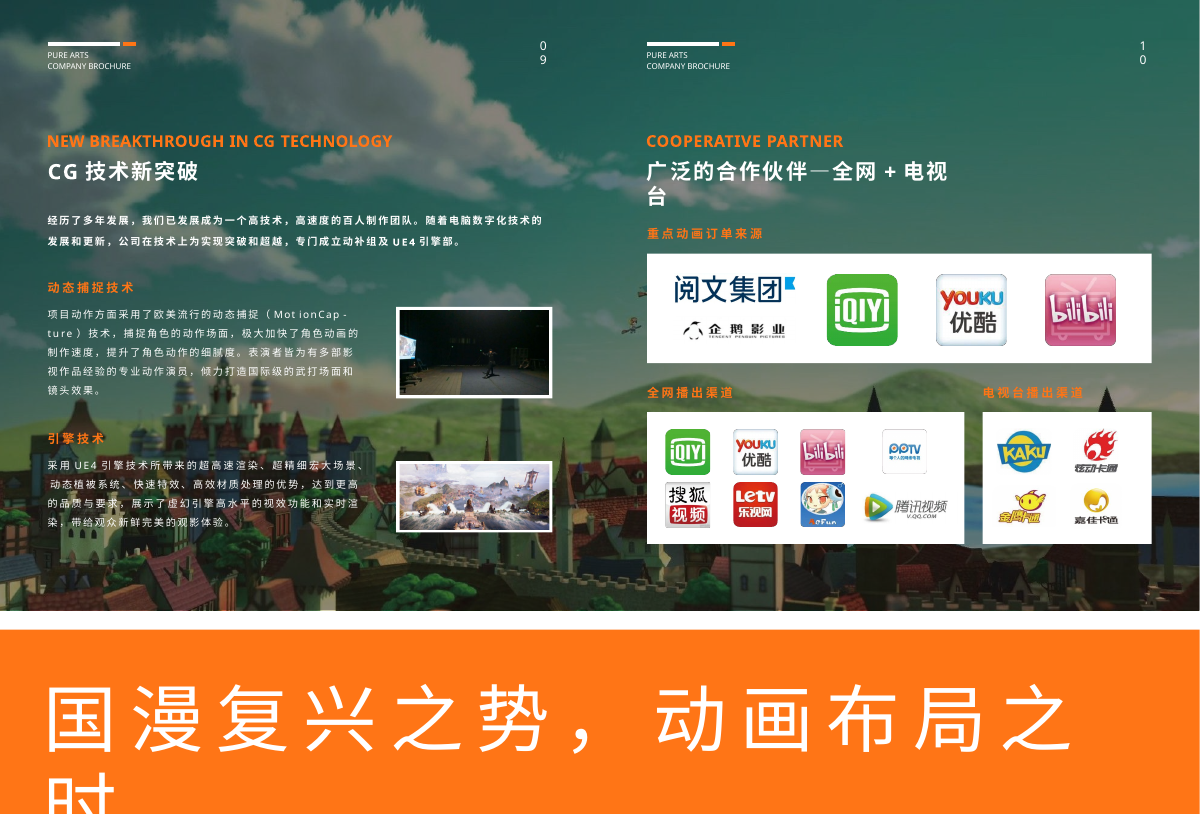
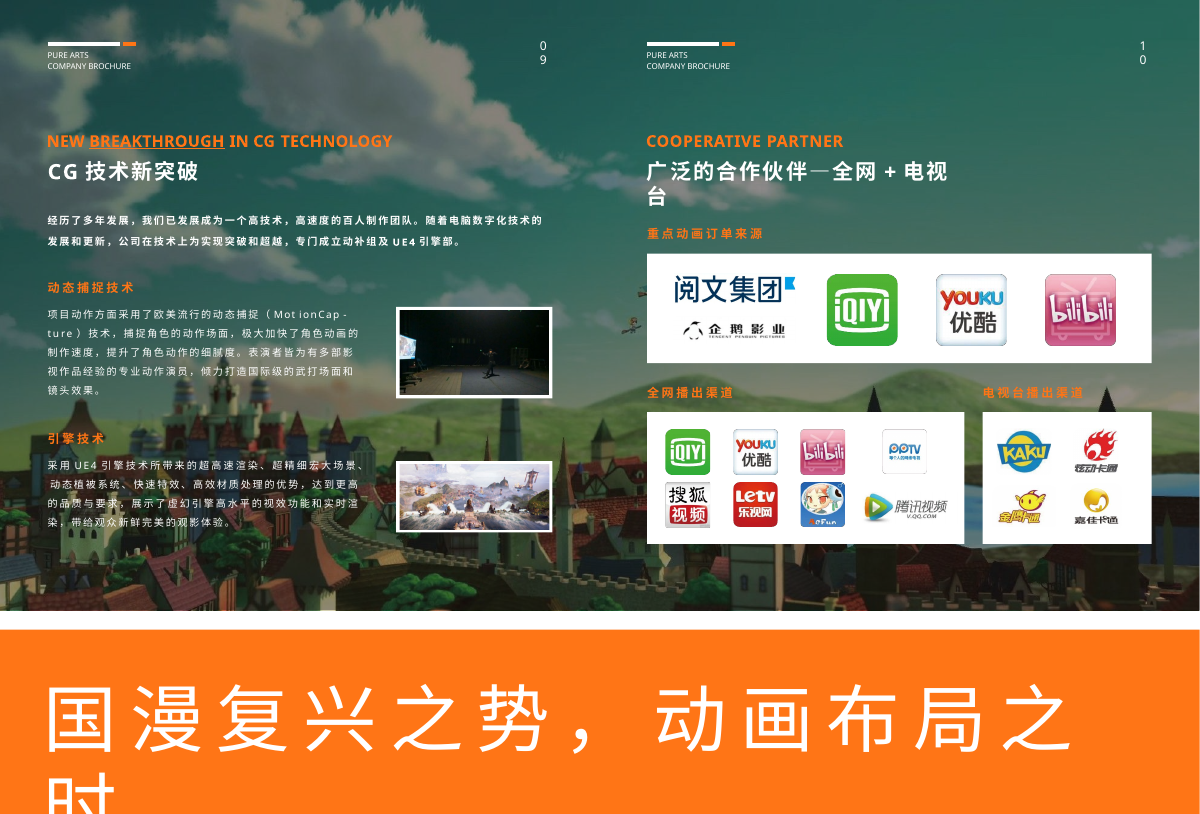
BREAKTHROUGH underline: none -> present
